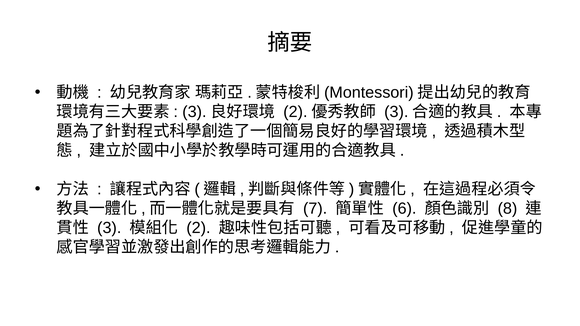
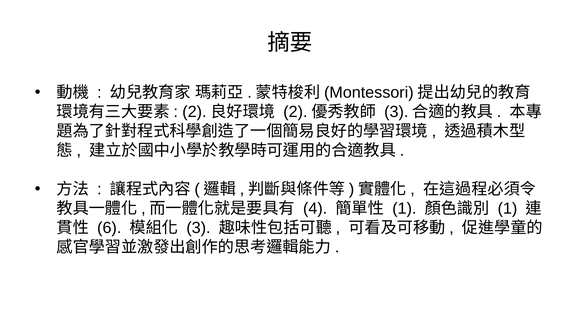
3 at (194, 112): 3 -> 2
7: 7 -> 4
6 at (404, 209): 6 -> 1
8 at (507, 209): 8 -> 1
3 at (109, 228): 3 -> 6
2 at (198, 228): 2 -> 3
